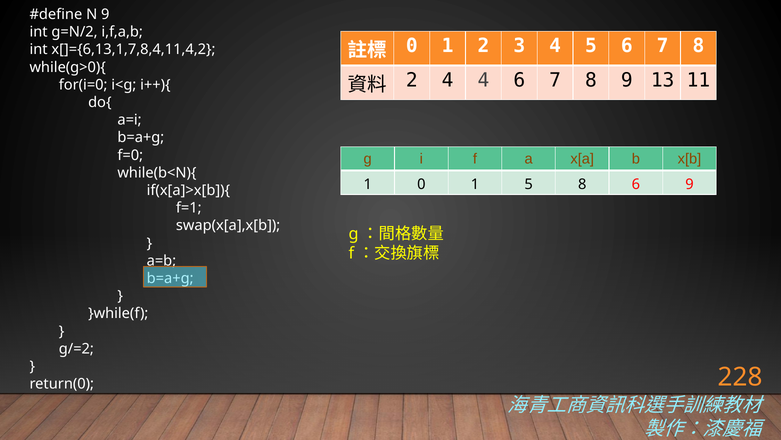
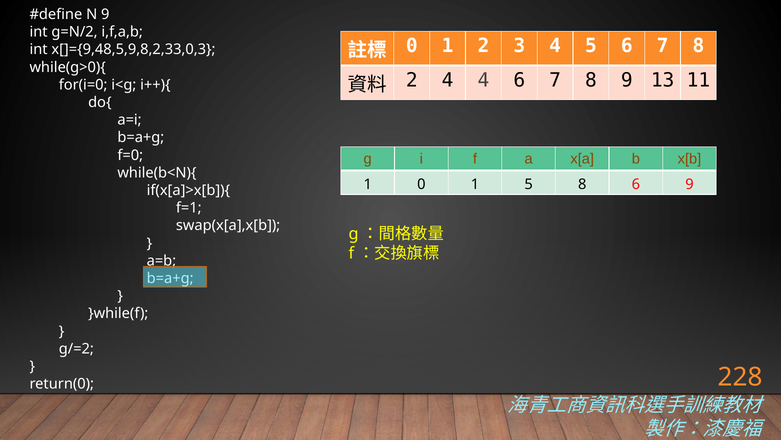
x[]={6,13,1,7,8,4,11,4,2: x[]={6,13,1,7,8,4,11,4,2 -> x[]={9,48,5,9,8,2,33,0,3
